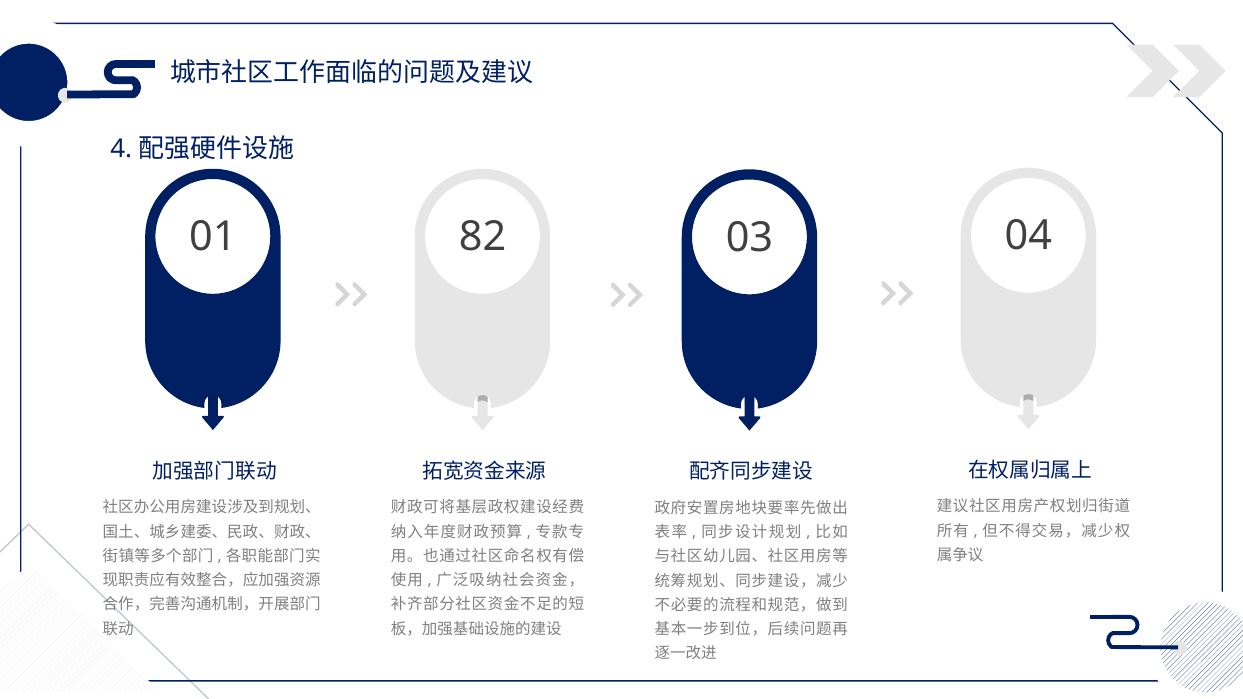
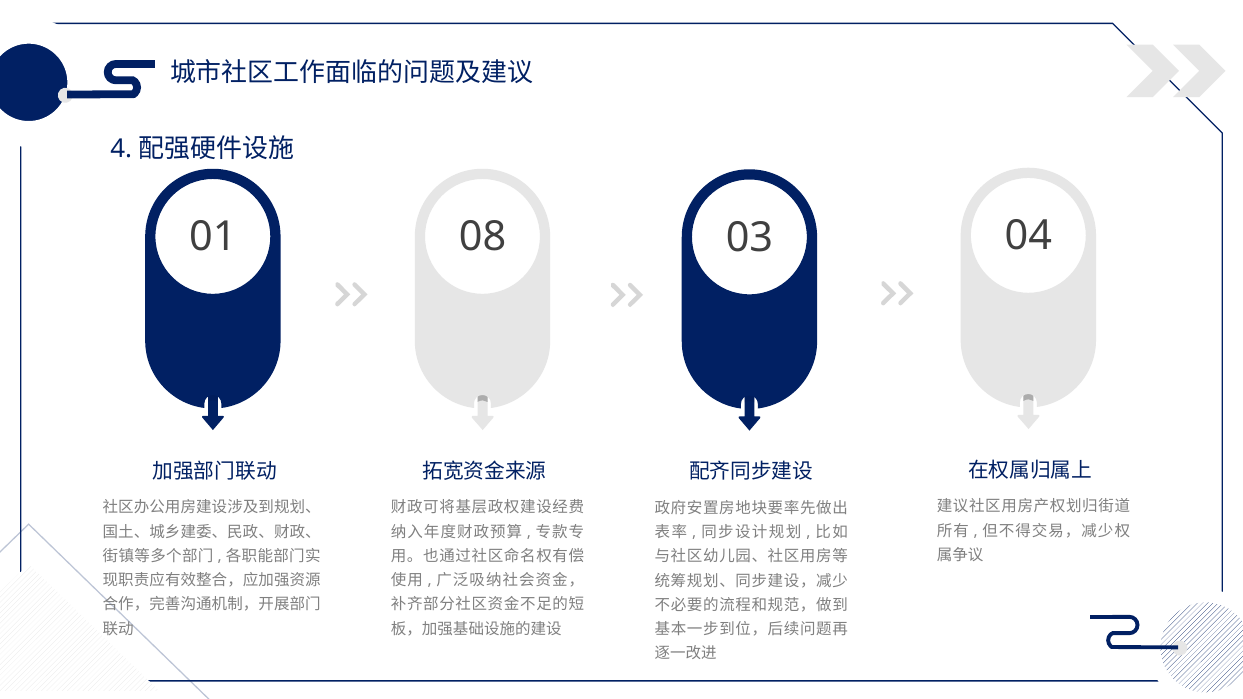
82: 82 -> 08
